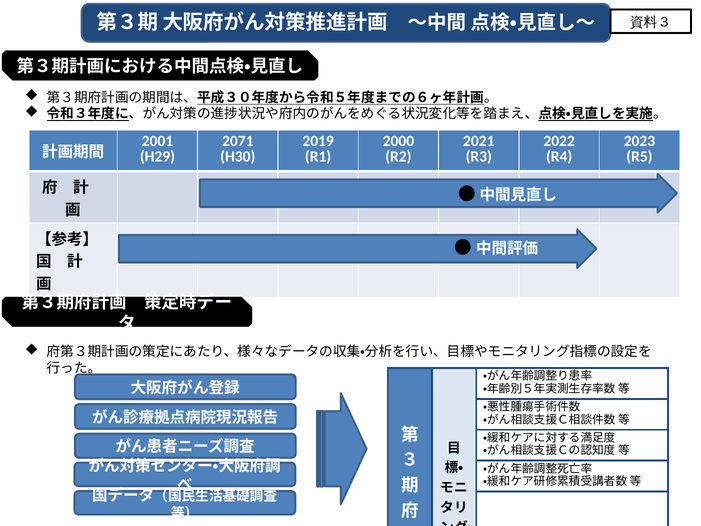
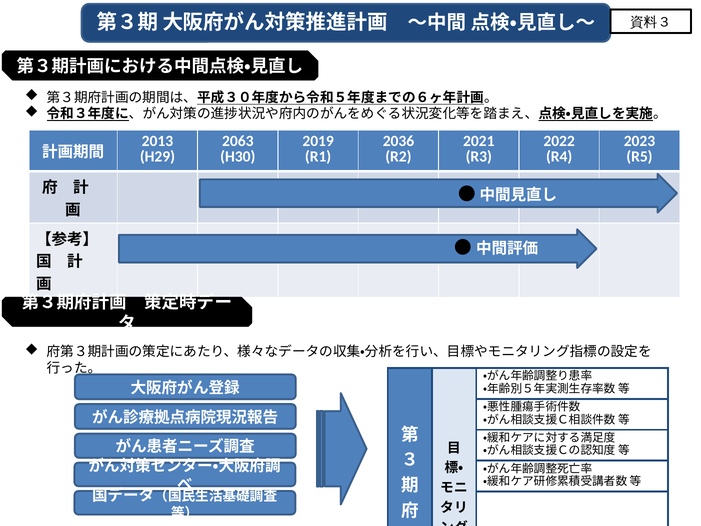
2001: 2001 -> 2013
2071: 2071 -> 2063
2000: 2000 -> 2036
